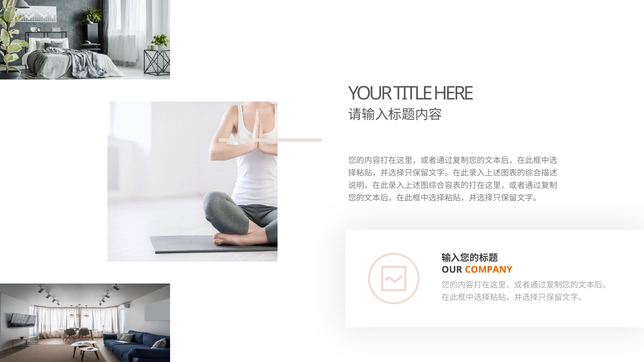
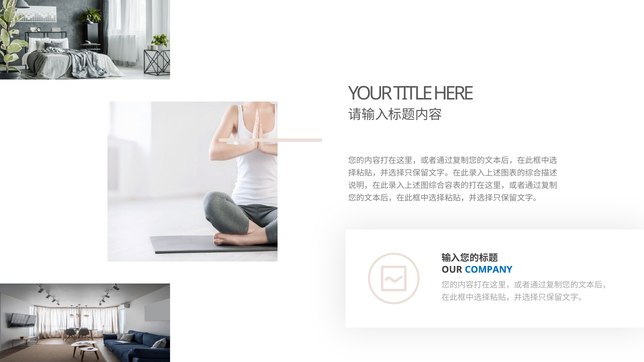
COMPANY colour: orange -> blue
